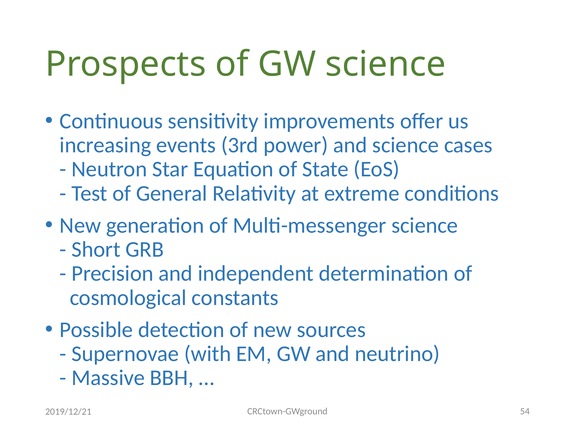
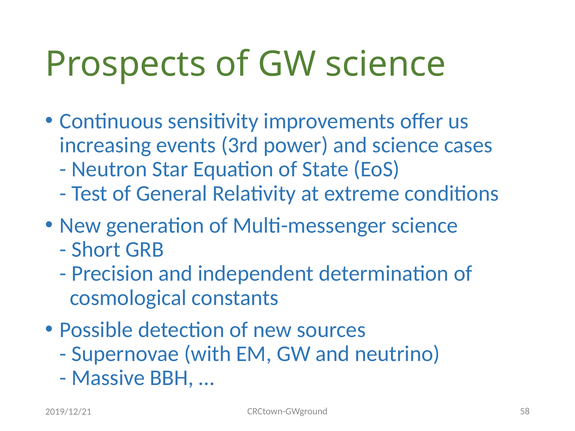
54: 54 -> 58
